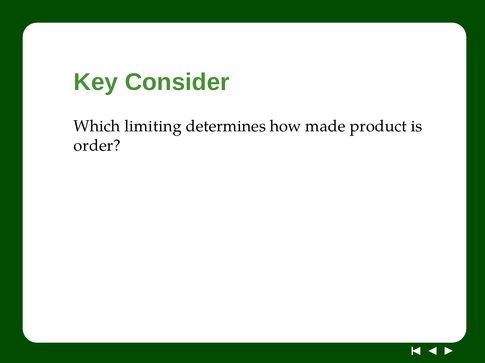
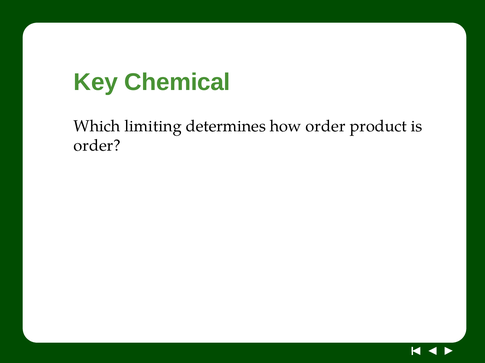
Consider: Consider -> Chemical
how made: made -> order
